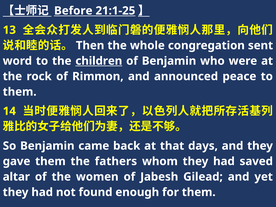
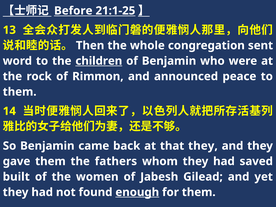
that days: days -> they
altar: altar -> built
enough underline: none -> present
